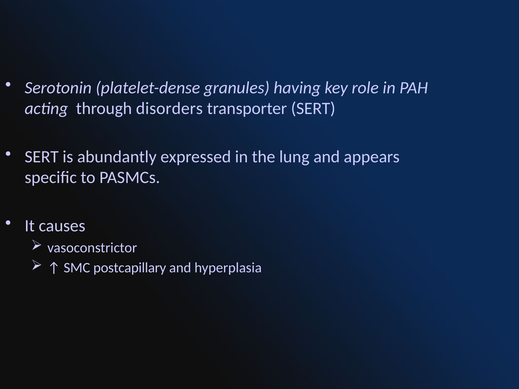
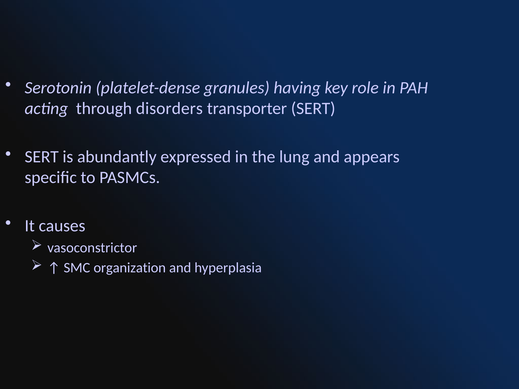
postcapillary: postcapillary -> organization
